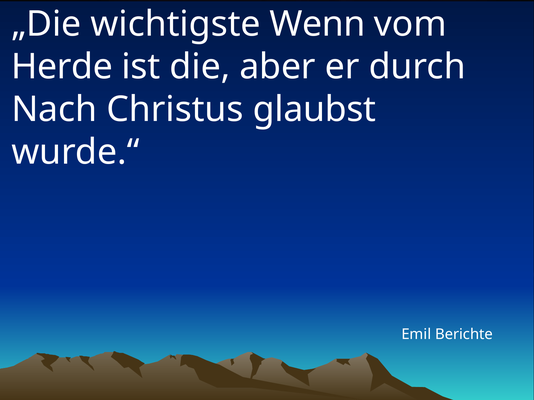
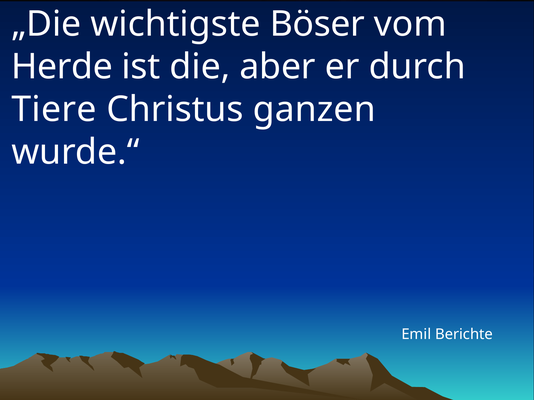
Wenn: Wenn -> Böser
Nach: Nach -> Tiere
glaubst: glaubst -> ganzen
